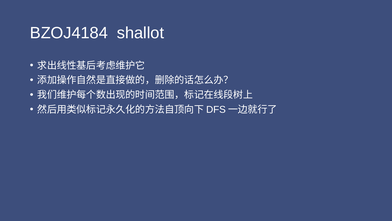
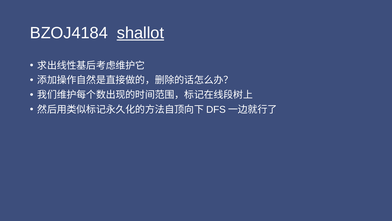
shallot underline: none -> present
